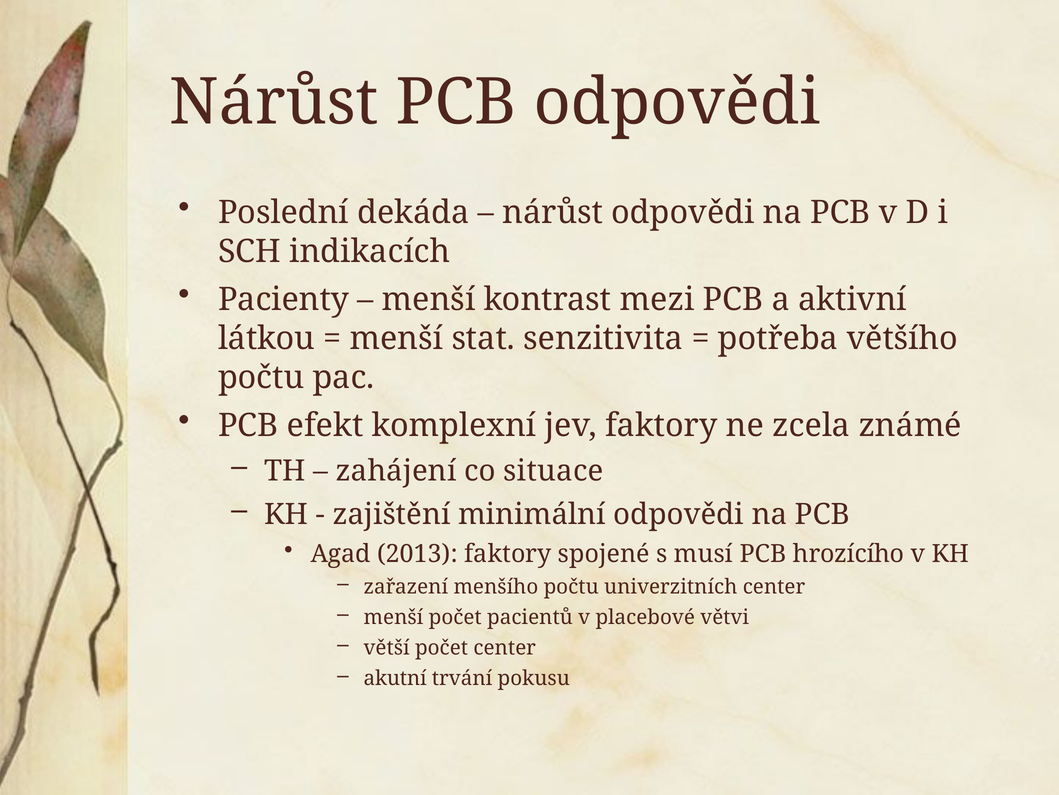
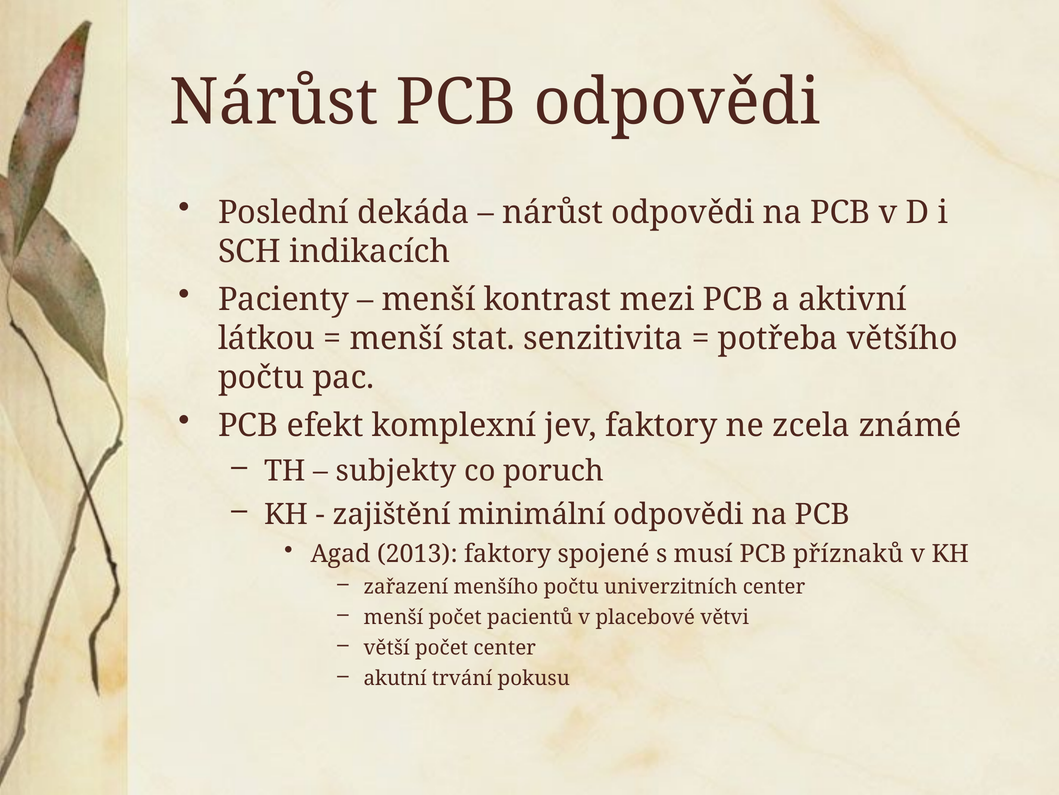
zahájení: zahájení -> subjekty
situace: situace -> poruch
hrozícího: hrozícího -> příznaků
